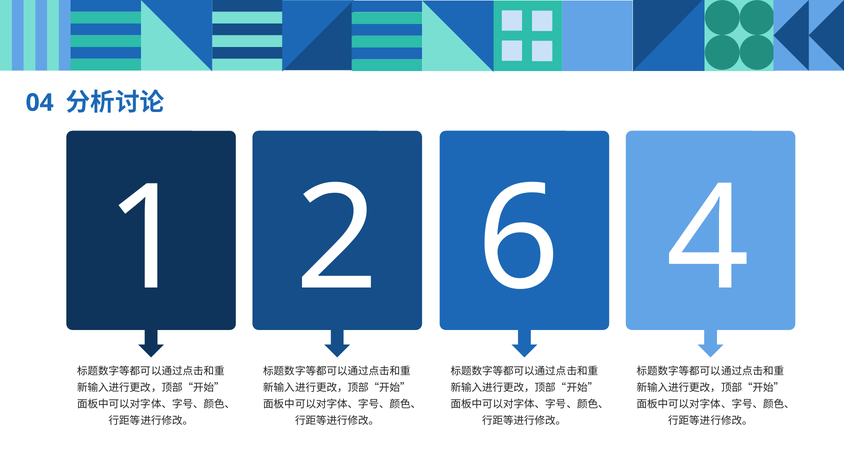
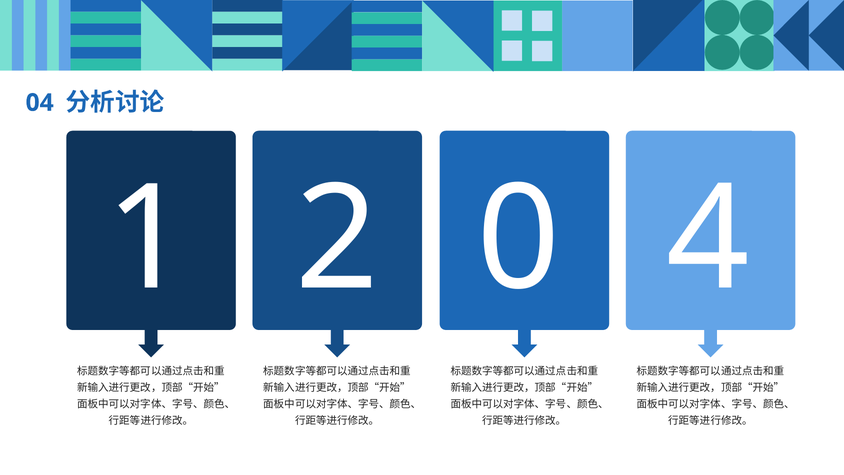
6: 6 -> 0
